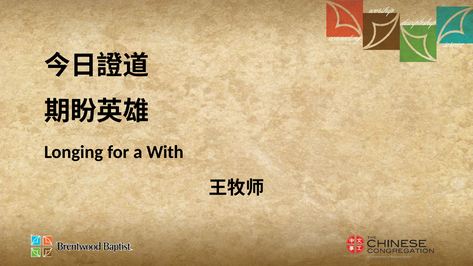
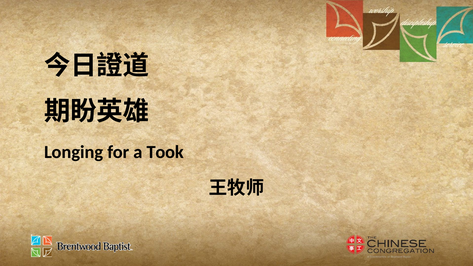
With: With -> Took
